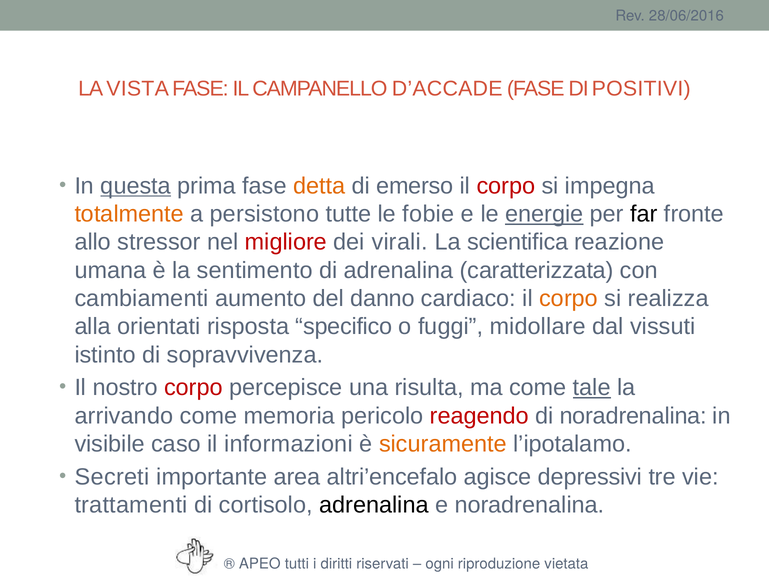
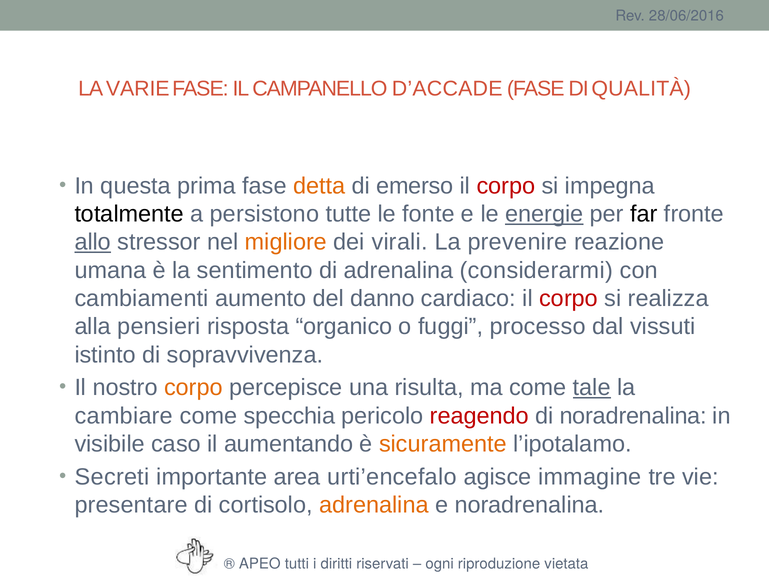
VISTA: VISTA -> VARIE
POSITIVI: POSITIVI -> QUALITÀ
questa underline: present -> none
totalmente colour: orange -> black
fobie: fobie -> fonte
allo underline: none -> present
migliore colour: red -> orange
scientifica: scientifica -> prevenire
caratterizzata: caratterizzata -> considerarmi
corpo at (569, 299) colour: orange -> red
orientati: orientati -> pensieri
specifico: specifico -> organico
midollare: midollare -> processo
corpo at (193, 388) colour: red -> orange
arrivando: arrivando -> cambiare
memoria: memoria -> specchia
informazioni: informazioni -> aumentando
altri’encefalo: altri’encefalo -> urti’encefalo
depressivi: depressivi -> immagine
trattamenti: trattamenti -> presentare
adrenalina at (374, 506) colour: black -> orange
